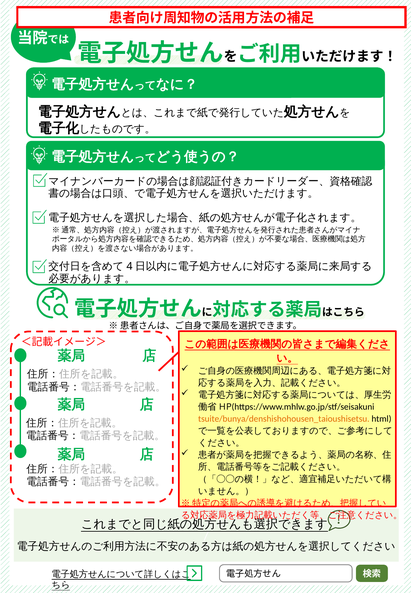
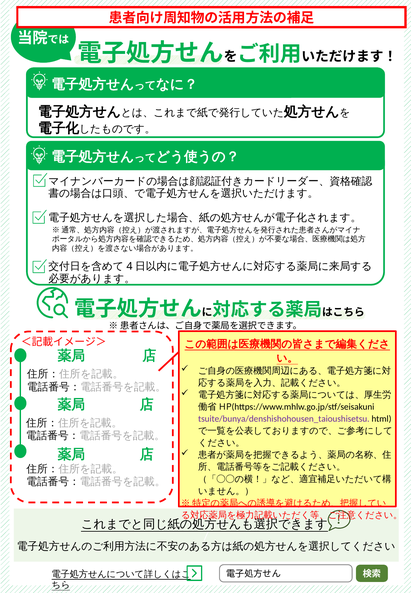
tsuite/bunya/denshishohousen_taioushisetsu colour: orange -> purple
